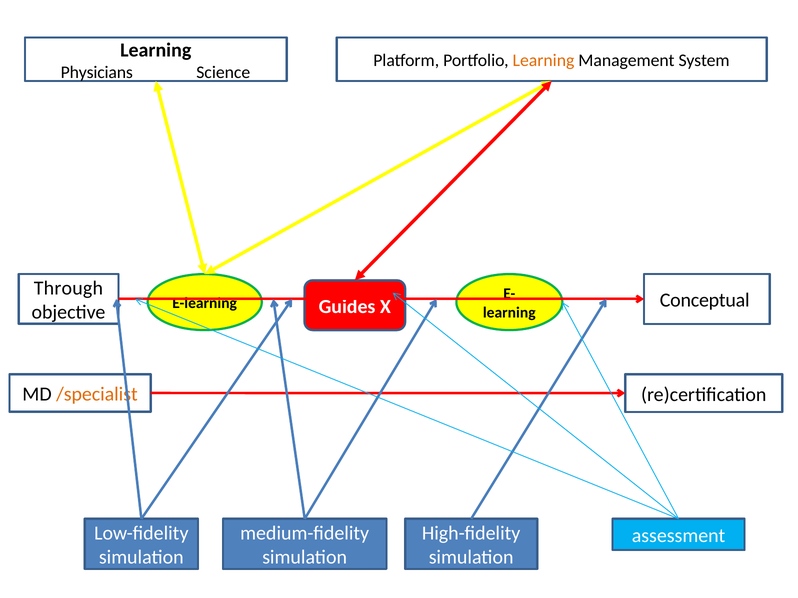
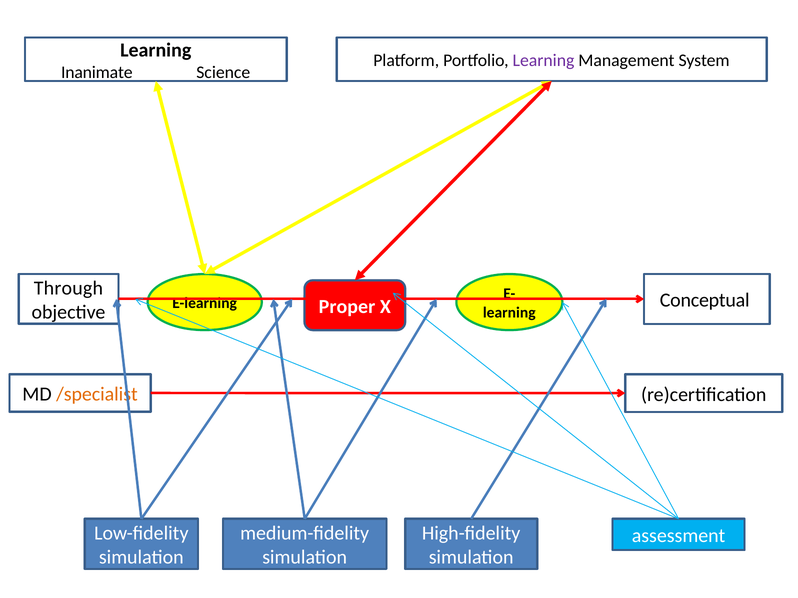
Learning at (544, 60) colour: orange -> purple
Physicians: Physicians -> Inanimate
Guides: Guides -> Proper
